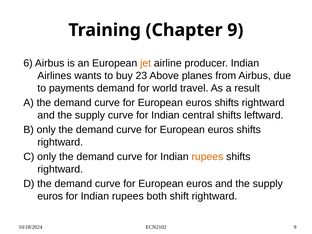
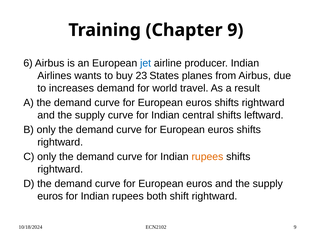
jet colour: orange -> blue
Above: Above -> States
payments: payments -> increases
